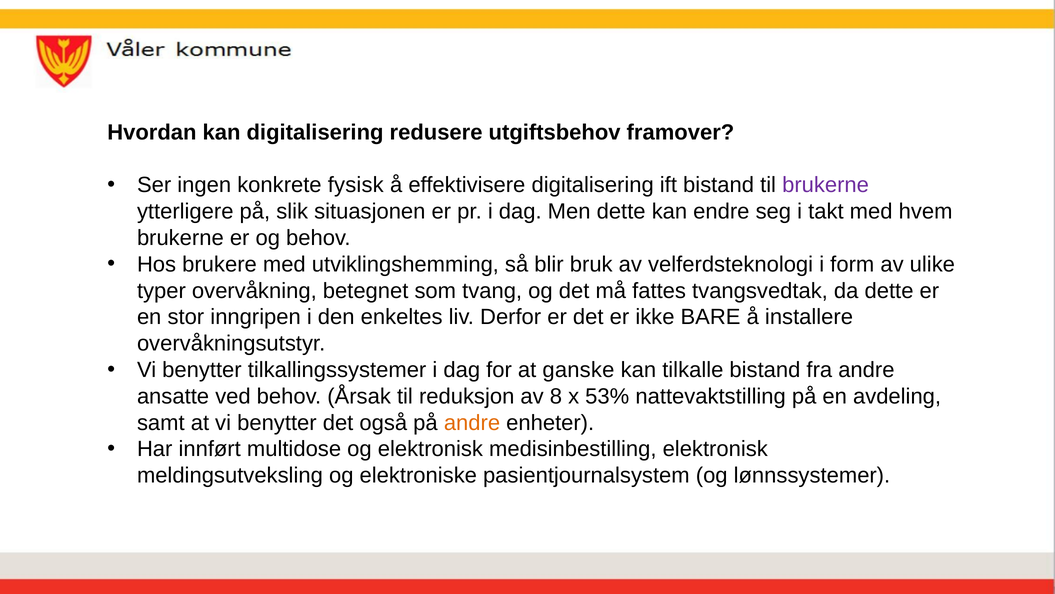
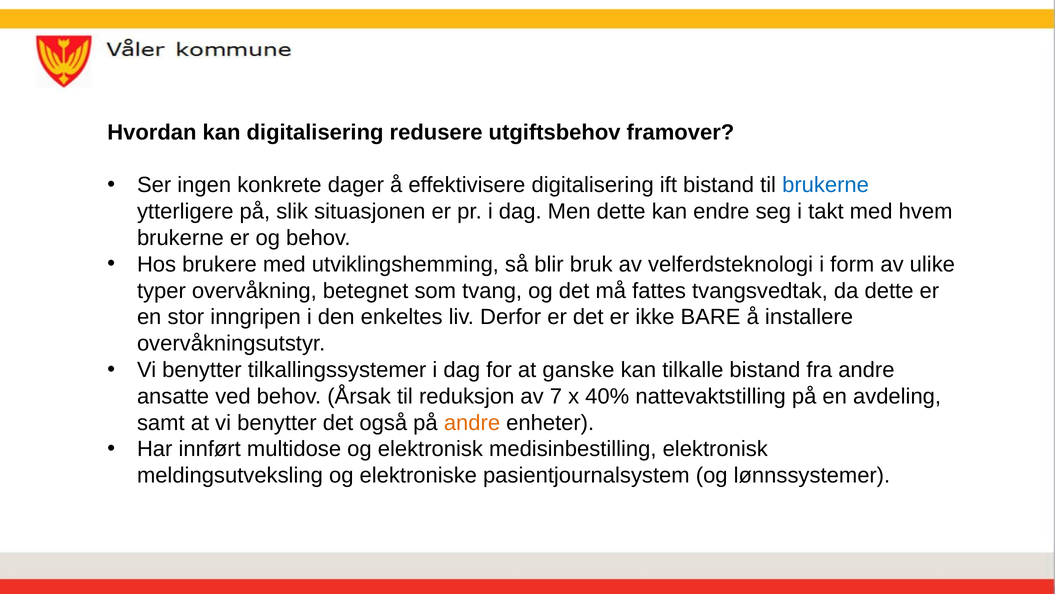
fysisk: fysisk -> dager
brukerne at (826, 185) colour: purple -> blue
8: 8 -> 7
53%: 53% -> 40%
